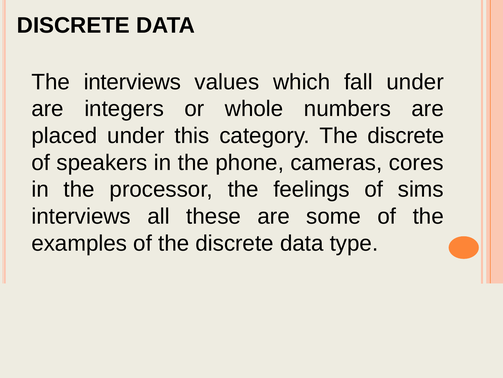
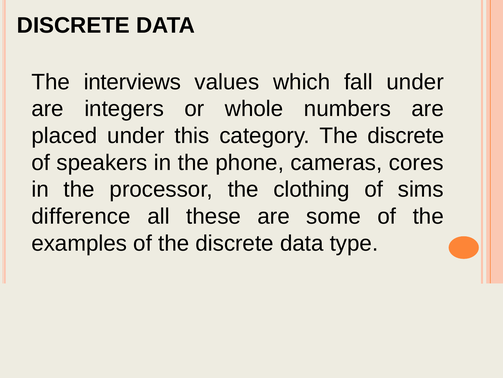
feelings: feelings -> clothing
interviews at (81, 216): interviews -> difference
